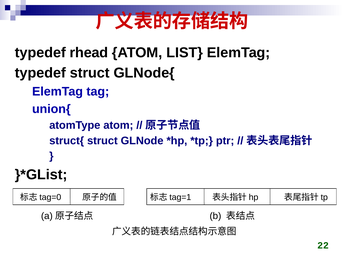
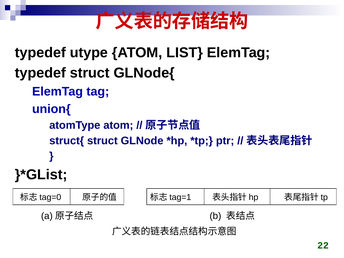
rhead: rhead -> utype
